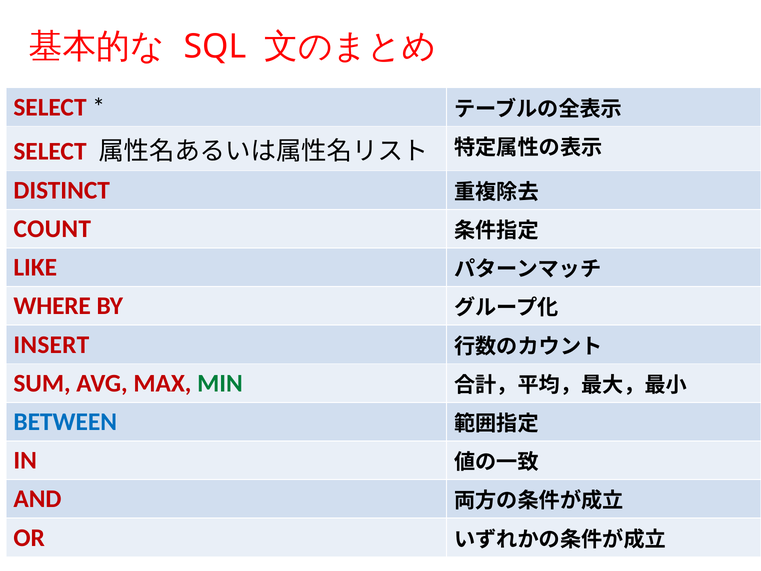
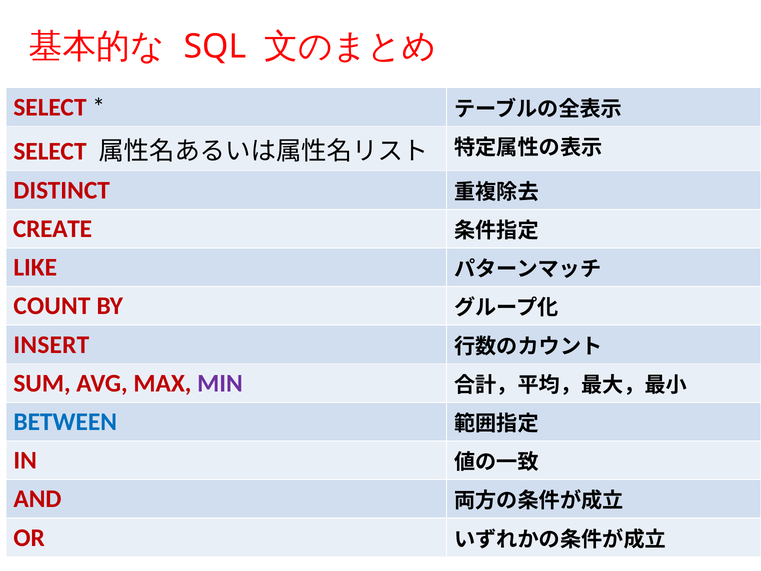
COUNT: COUNT -> CREATE
WHERE: WHERE -> COUNT
MIN colour: green -> purple
